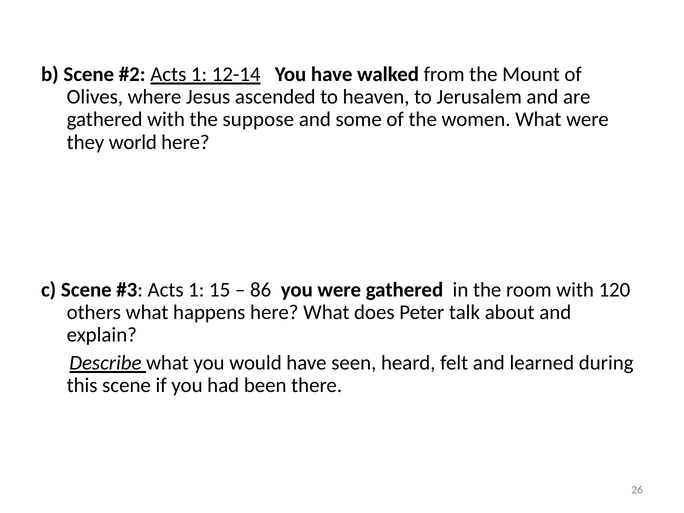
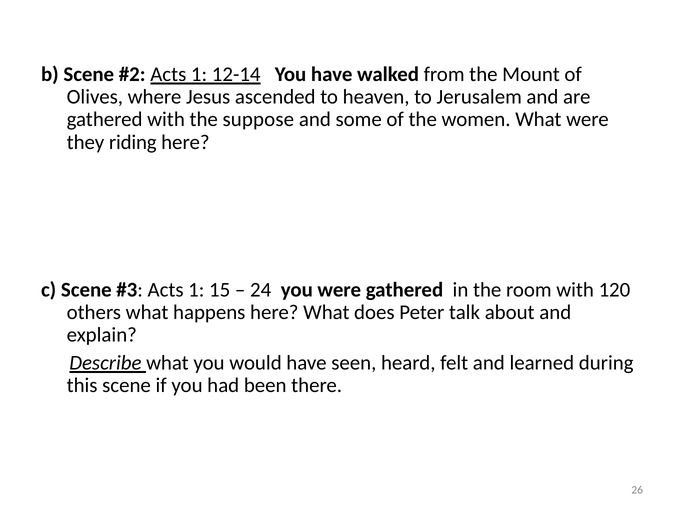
world: world -> riding
86: 86 -> 24
